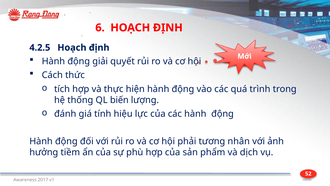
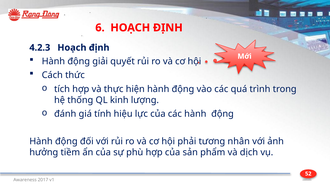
4.2.5: 4.2.5 -> 4.2.3
biến: biến -> kinh
